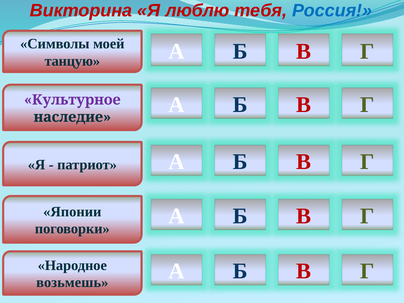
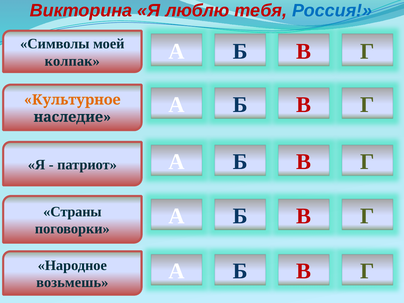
танцую: танцую -> колпак
Культурное colour: purple -> orange
Японии: Японии -> Страны
